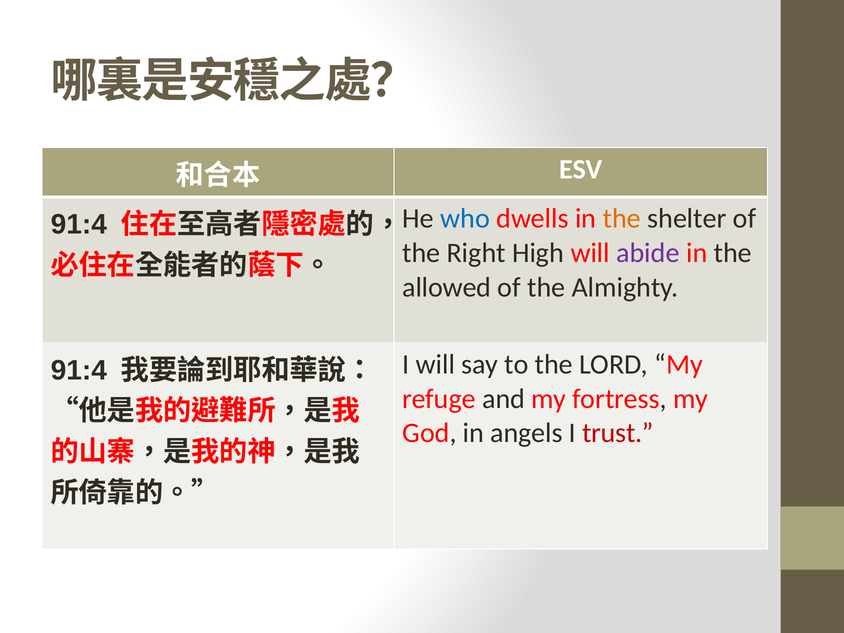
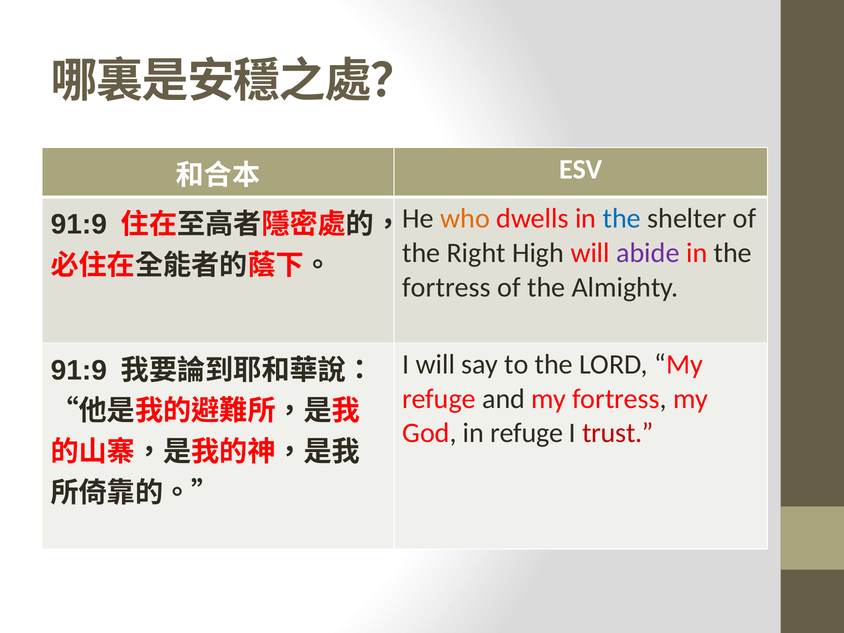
who colour: blue -> orange
the at (622, 219) colour: orange -> blue
91:4 at (79, 225): 91:4 -> 91:9
allowed at (447, 287): allowed -> fortress
91:4 at (79, 370): 91:4 -> 91:9
in angels: angels -> refuge
